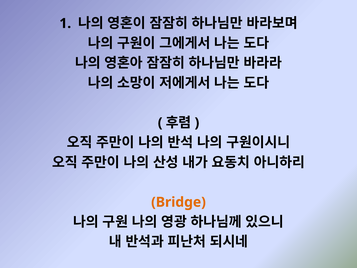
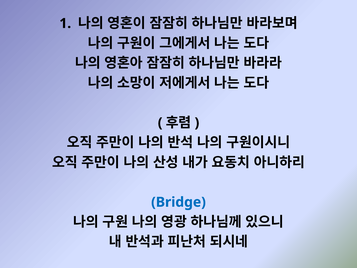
Bridge colour: orange -> blue
